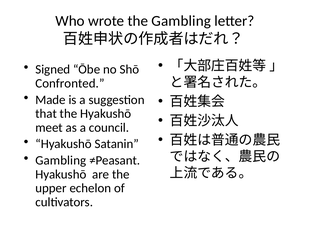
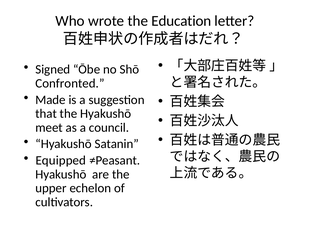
the Gambling: Gambling -> Education
Gambling at (61, 161): Gambling -> Equipped
